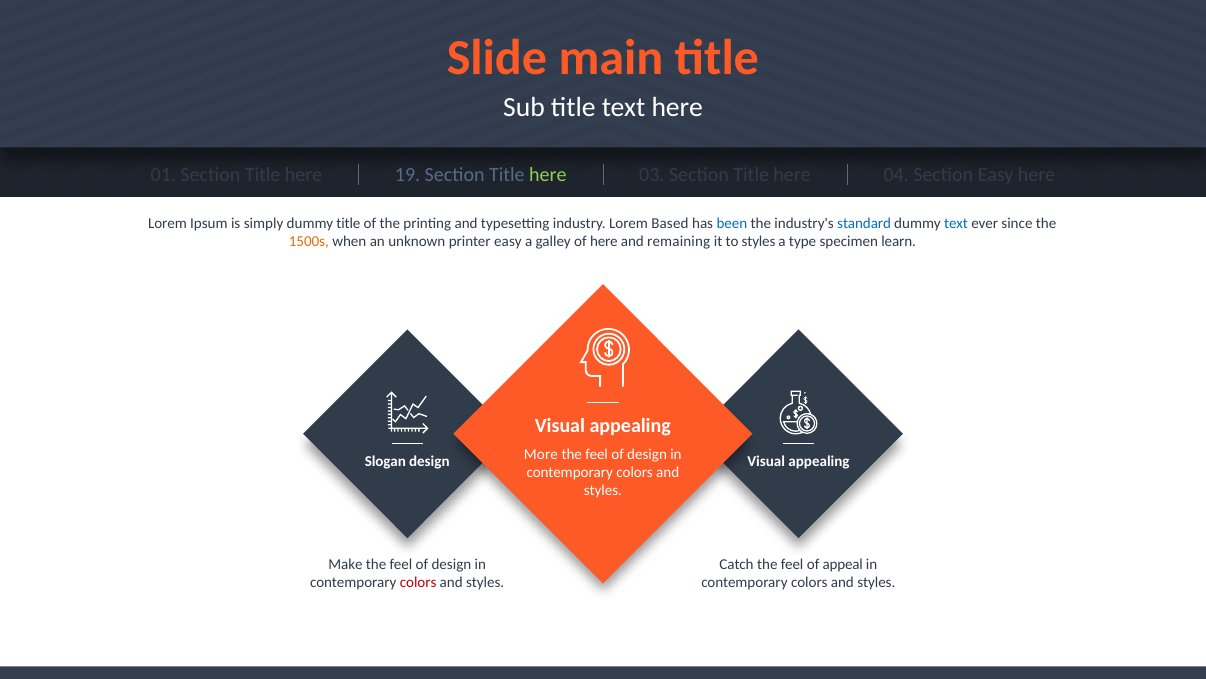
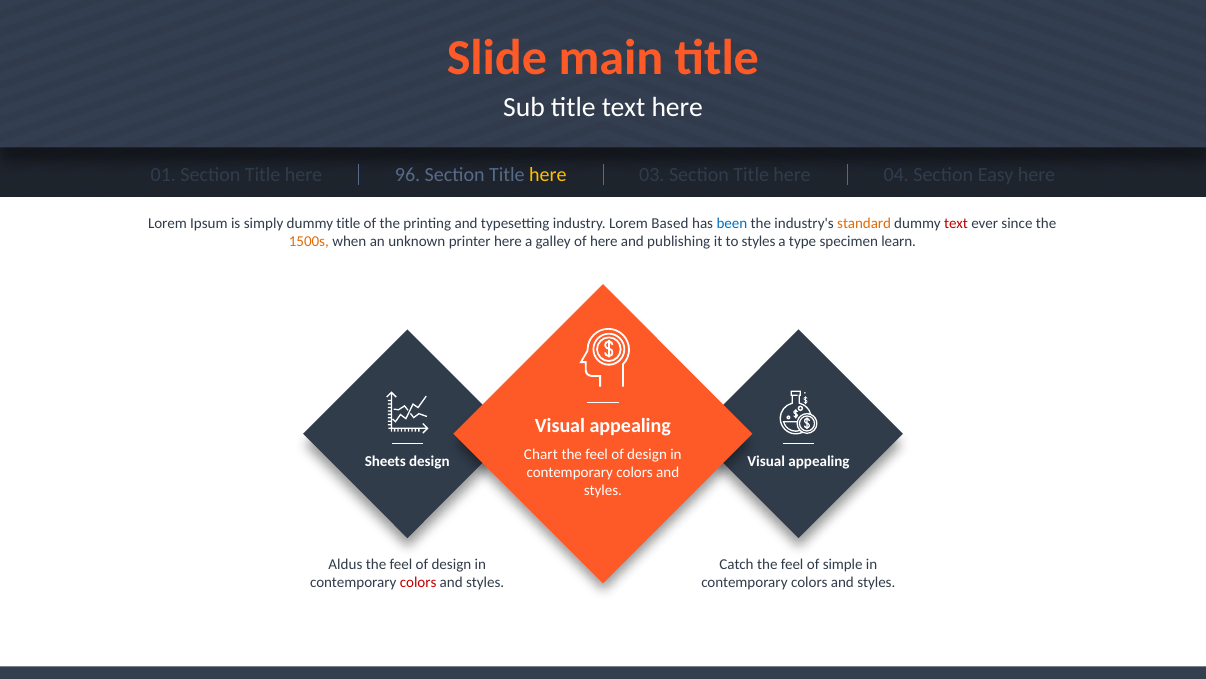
19: 19 -> 96
here at (548, 174) colour: light green -> yellow
standard colour: blue -> orange
text at (956, 223) colour: blue -> red
printer easy: easy -> here
remaining: remaining -> publishing
More: More -> Chart
Slogan: Slogan -> Sheets
Make: Make -> Aldus
appeal: appeal -> simple
